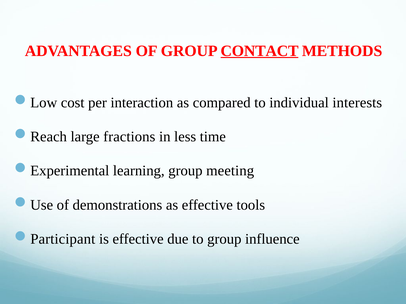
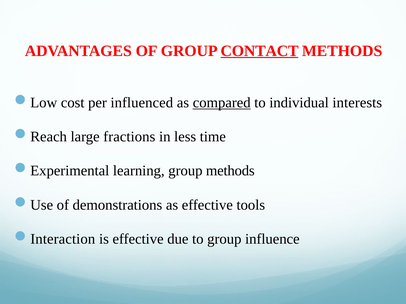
interaction: interaction -> influenced
compared underline: none -> present
group meeting: meeting -> methods
Participant: Participant -> Interaction
